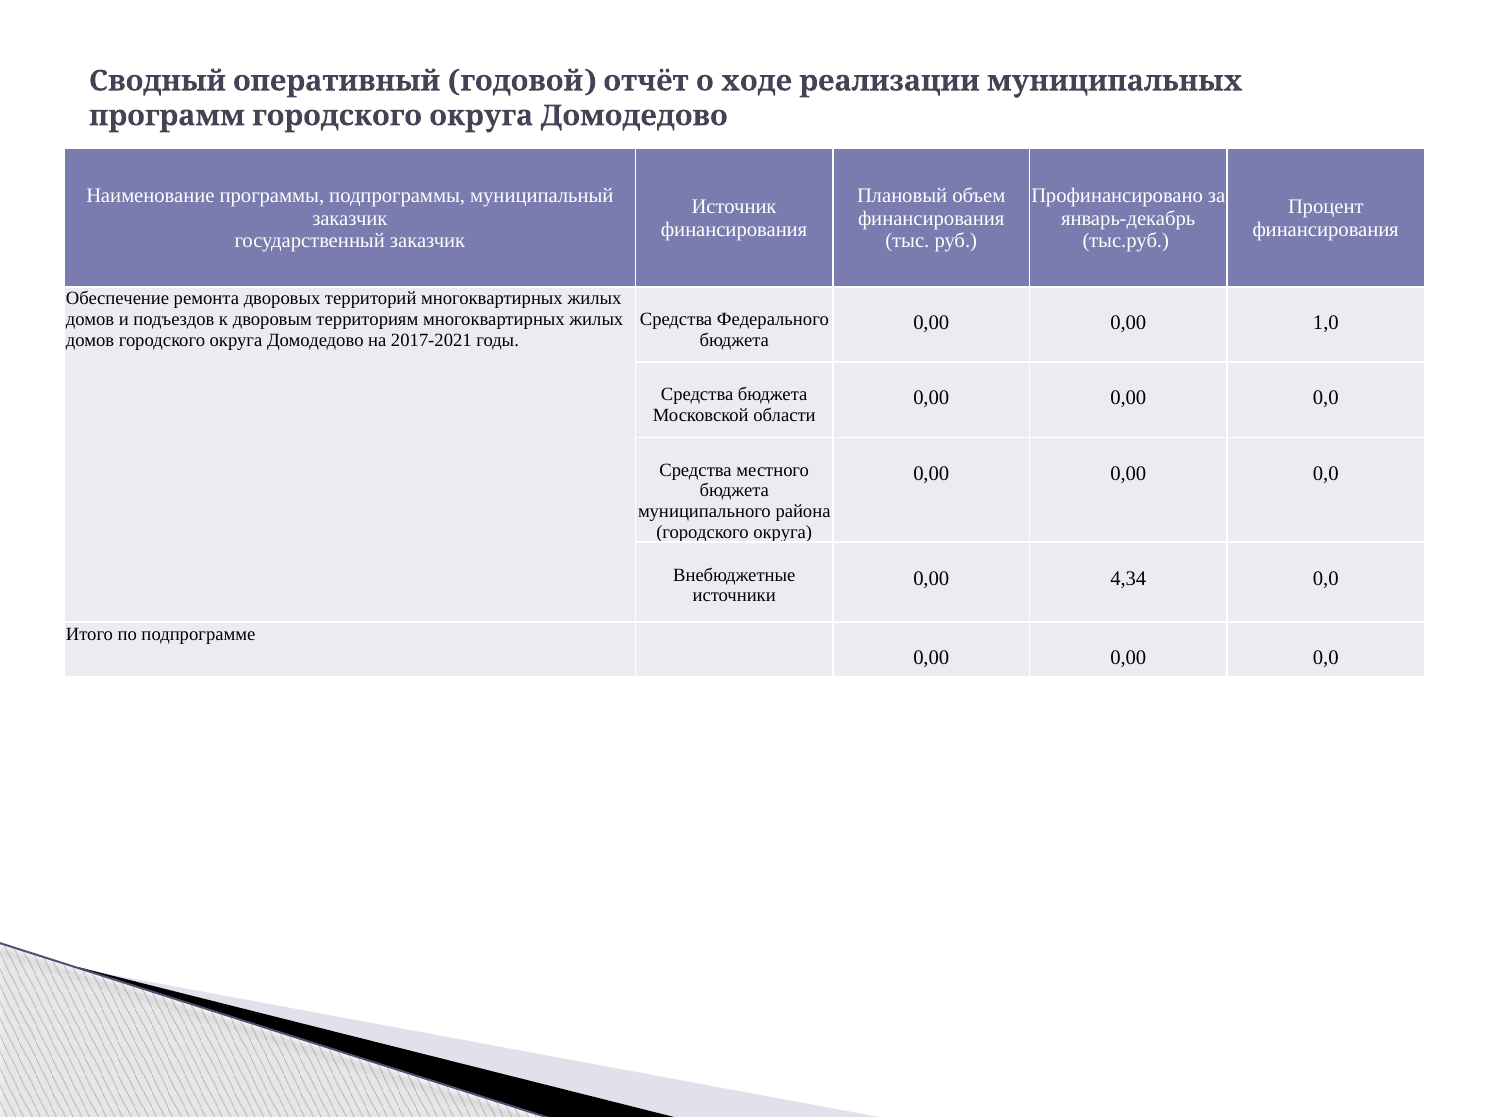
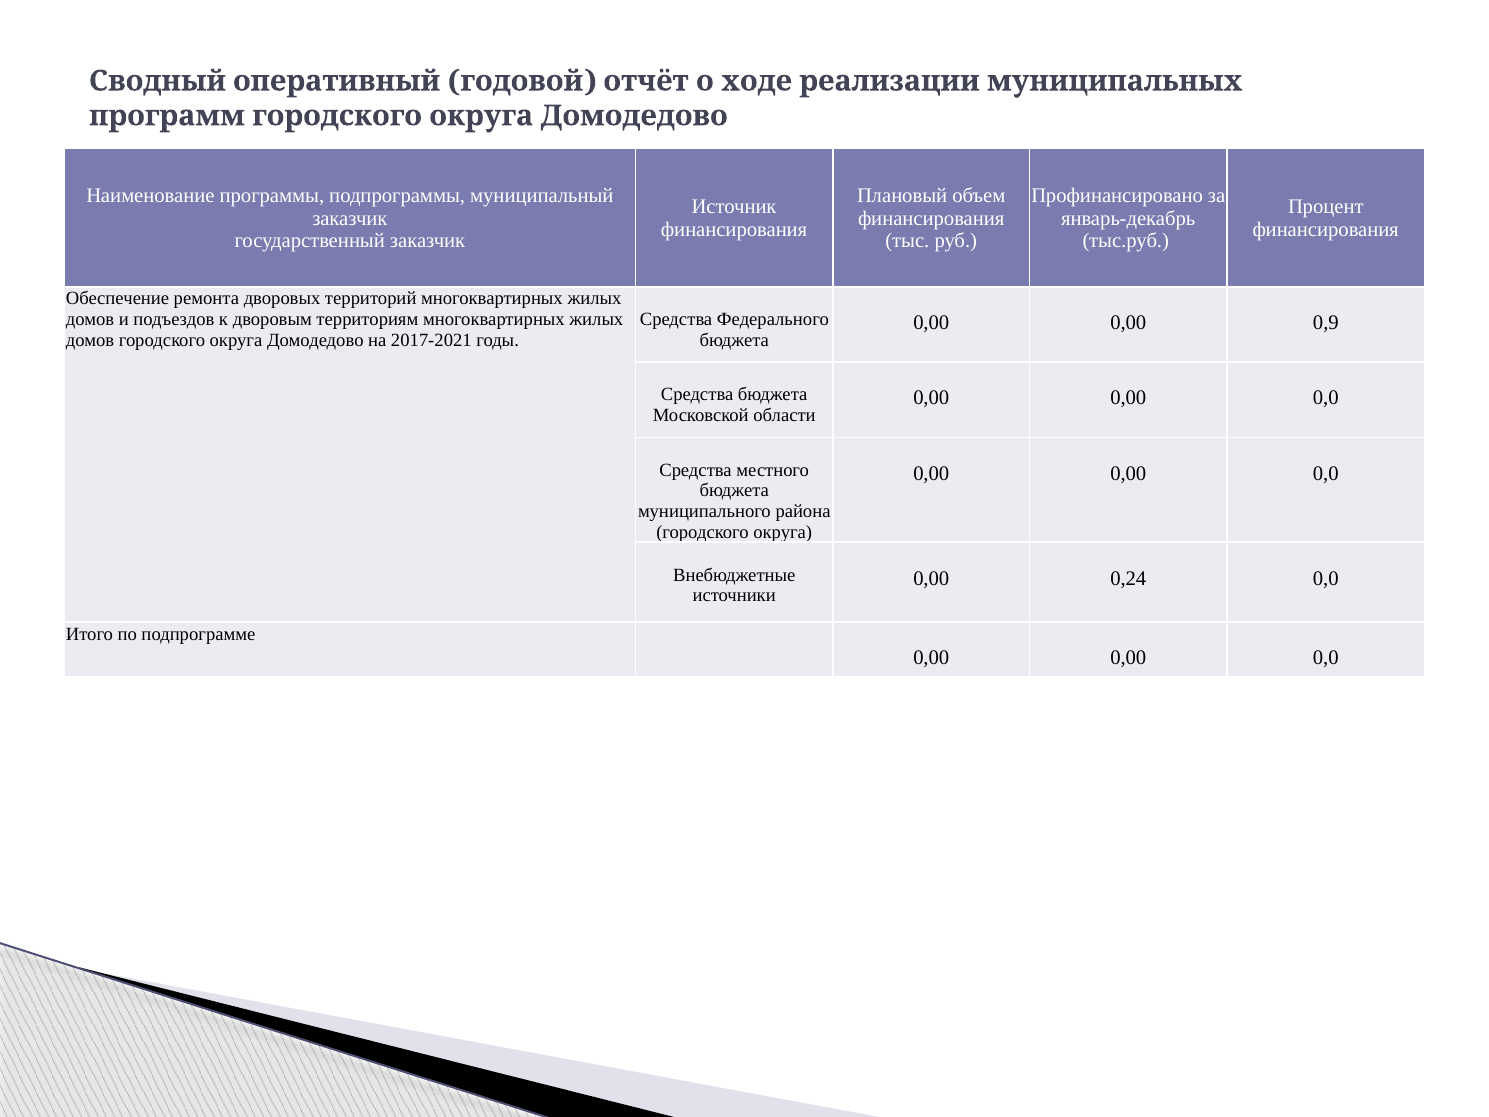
1,0: 1,0 -> 0,9
4,34: 4,34 -> 0,24
